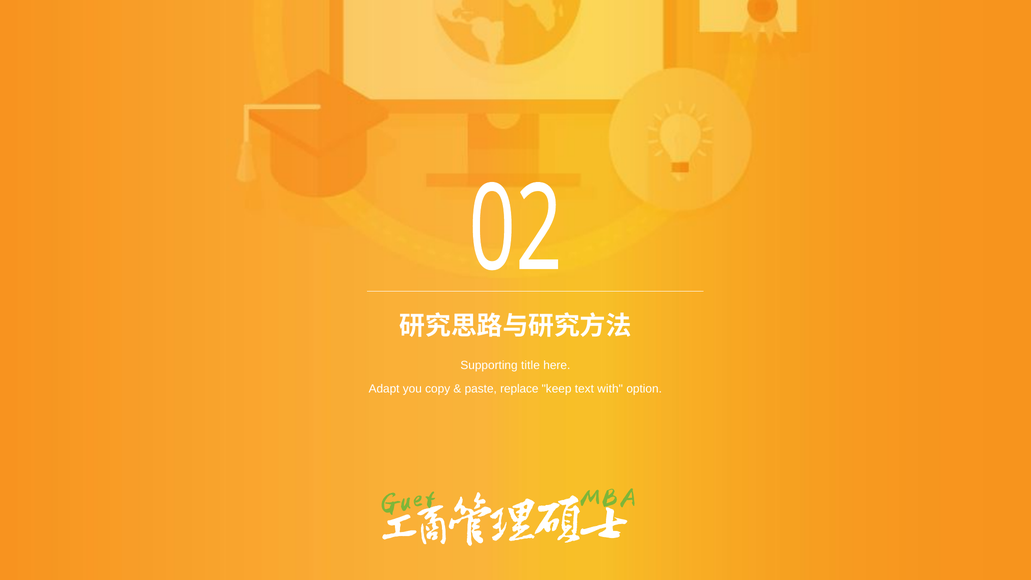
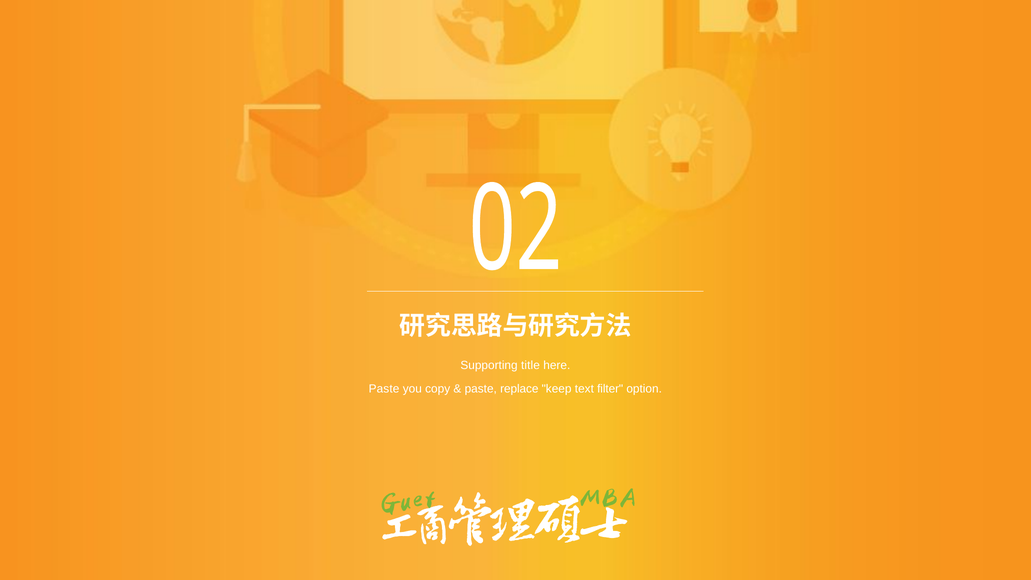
Adapt at (384, 389): Adapt -> Paste
with: with -> filter
